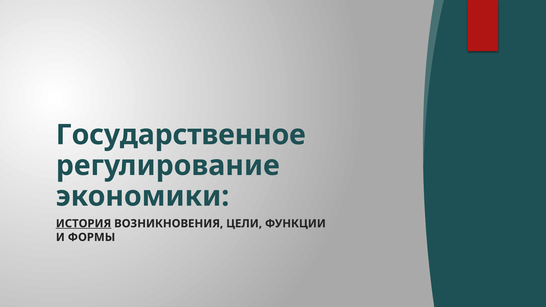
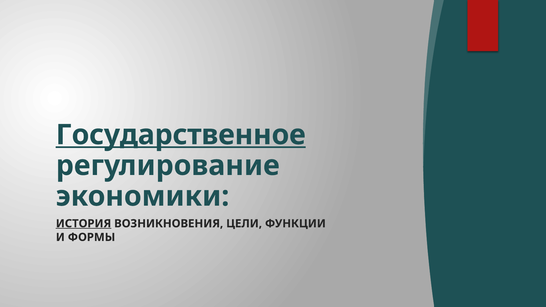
Государственное underline: none -> present
